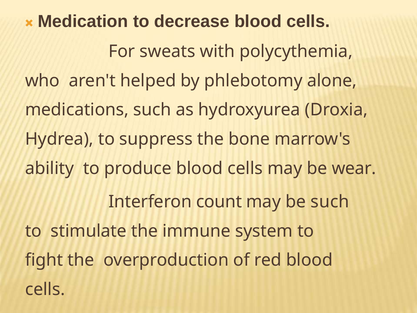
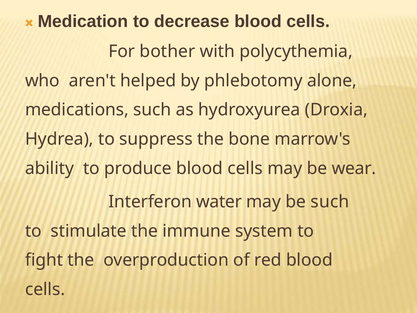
sweats: sweats -> bother
count: count -> water
